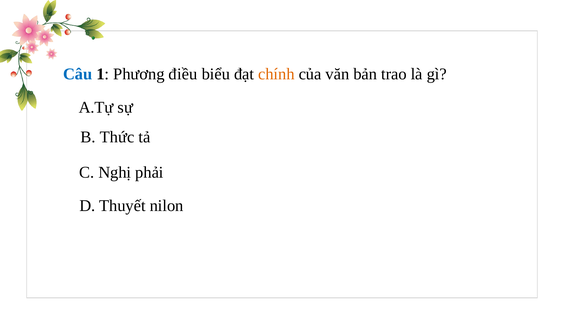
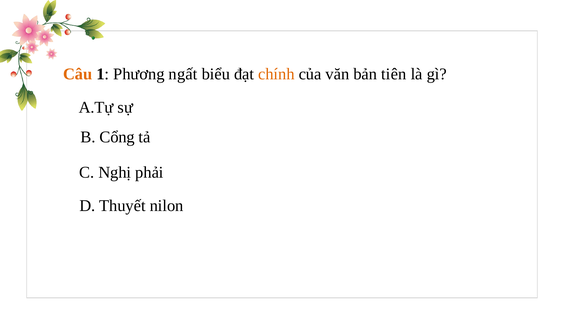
Câu colour: blue -> orange
điều: điều -> ngất
trao: trao -> tiên
Thức: Thức -> Cổng
